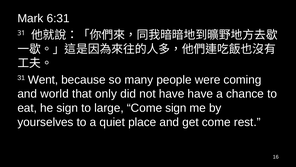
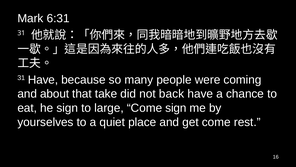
31 Went: Went -> Have
world: world -> about
only: only -> take
not have: have -> back
